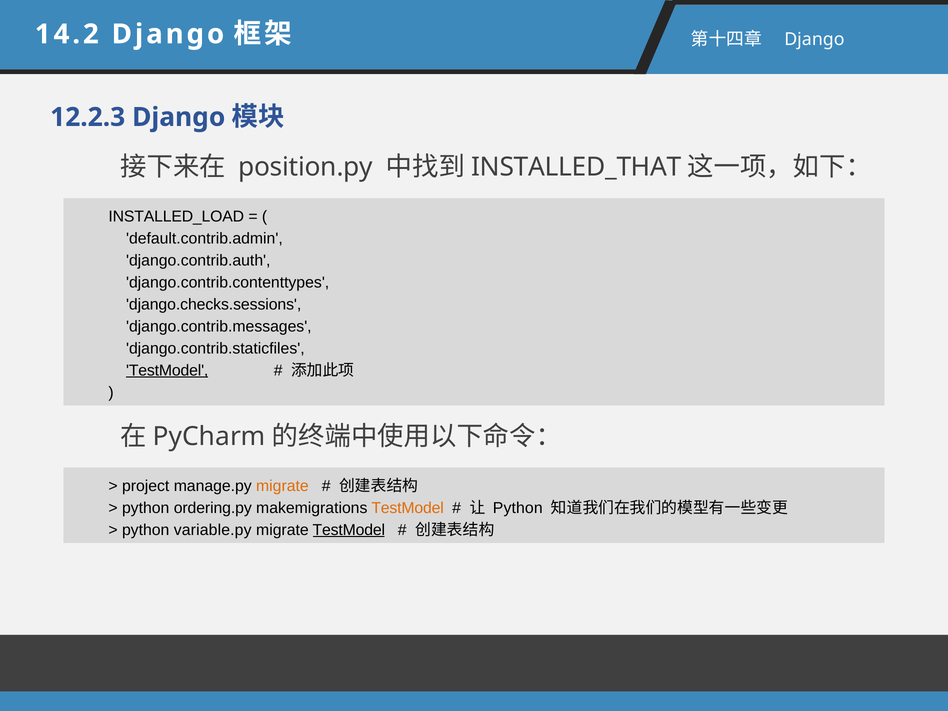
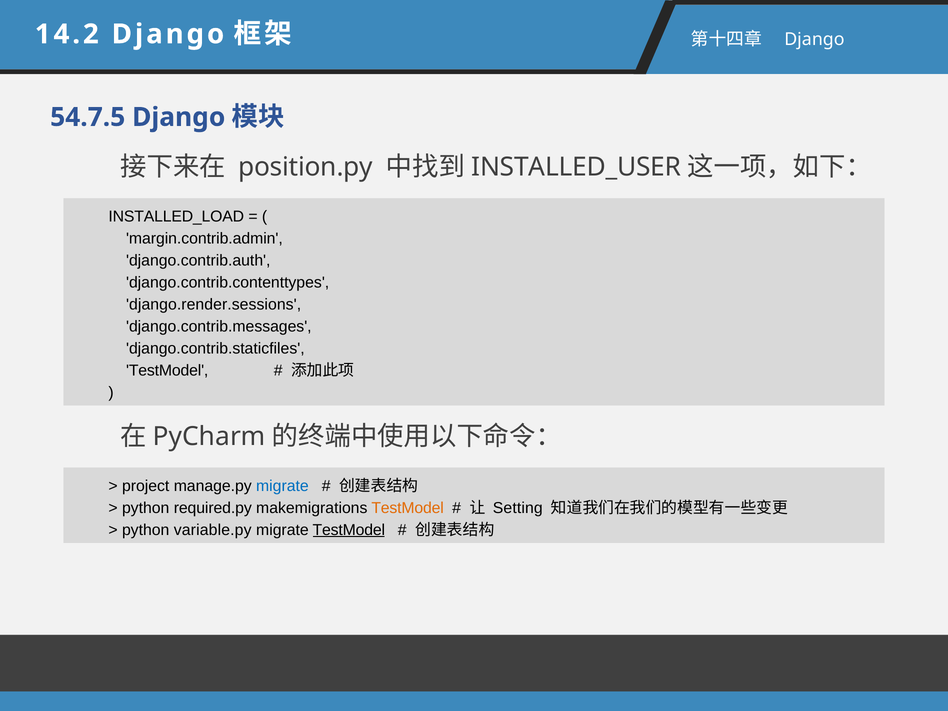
12.2.3: 12.2.3 -> 54.7.5
INSTALLED_THAT: INSTALLED_THAT -> INSTALLED_USER
default.contrib.admin: default.contrib.admin -> margin.contrib.admin
django.checks.sessions: django.checks.sessions -> django.render.sessions
TestModel at (167, 370) underline: present -> none
migrate at (282, 486) colour: orange -> blue
ordering.py: ordering.py -> required.py
Python at (518, 508): Python -> Setting
